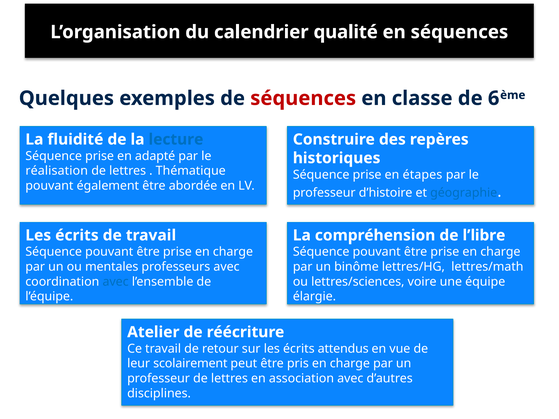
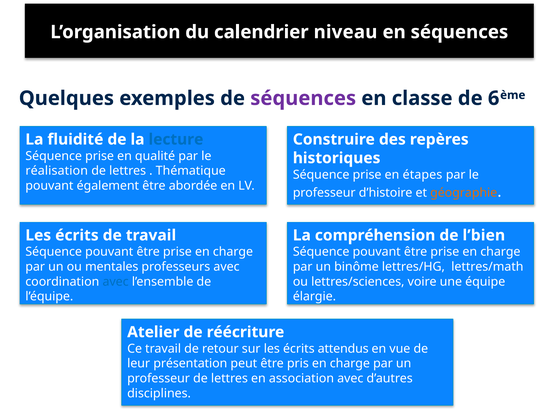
qualité: qualité -> niveau
séquences at (303, 98) colour: red -> purple
adapté: adapté -> qualité
géographie colour: blue -> orange
l’libre: l’libre -> l’bien
scolairement: scolairement -> présentation
